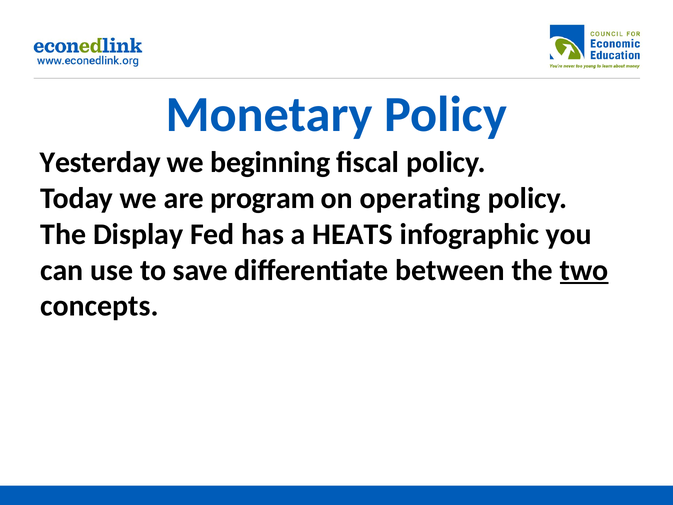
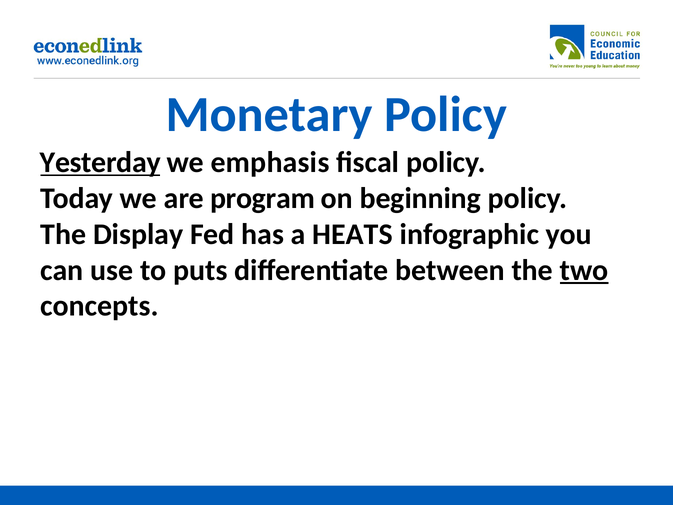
Yesterday underline: none -> present
beginning: beginning -> emphasis
operating: operating -> beginning
save: save -> puts
